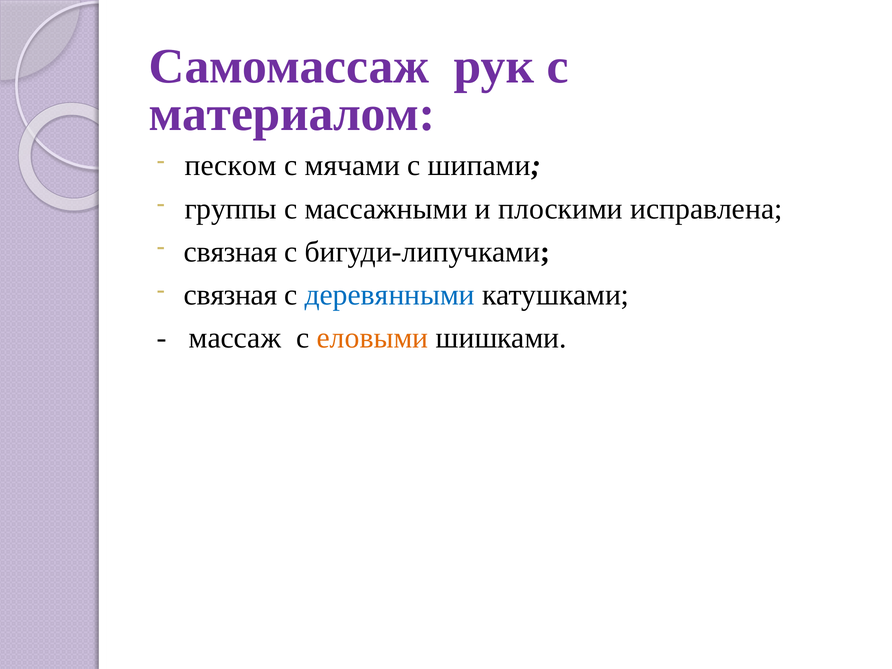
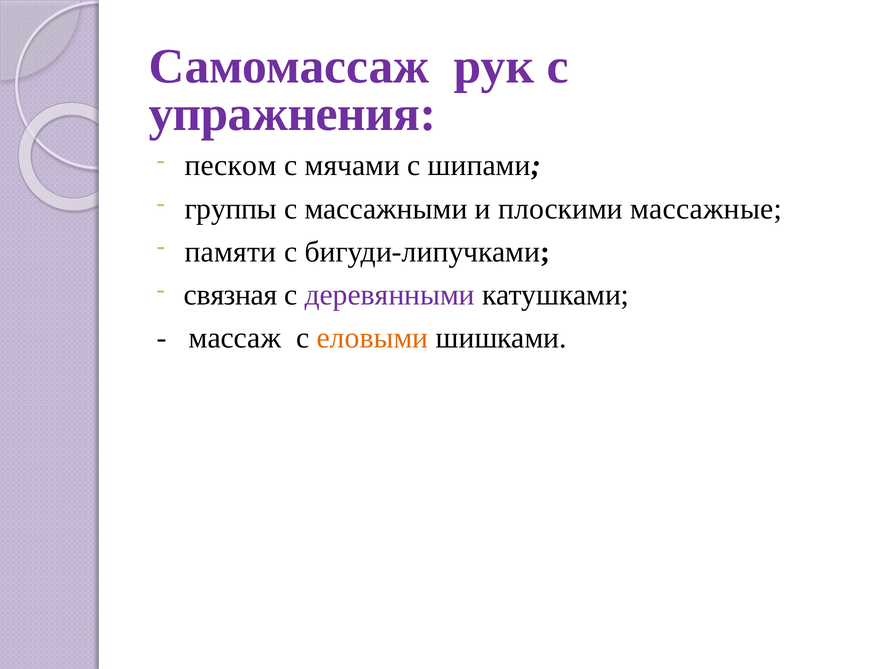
материалом: материалом -> упражнения
исправлена: исправлена -> массажные
связная at (231, 252): связная -> памяти
деревянными colour: blue -> purple
